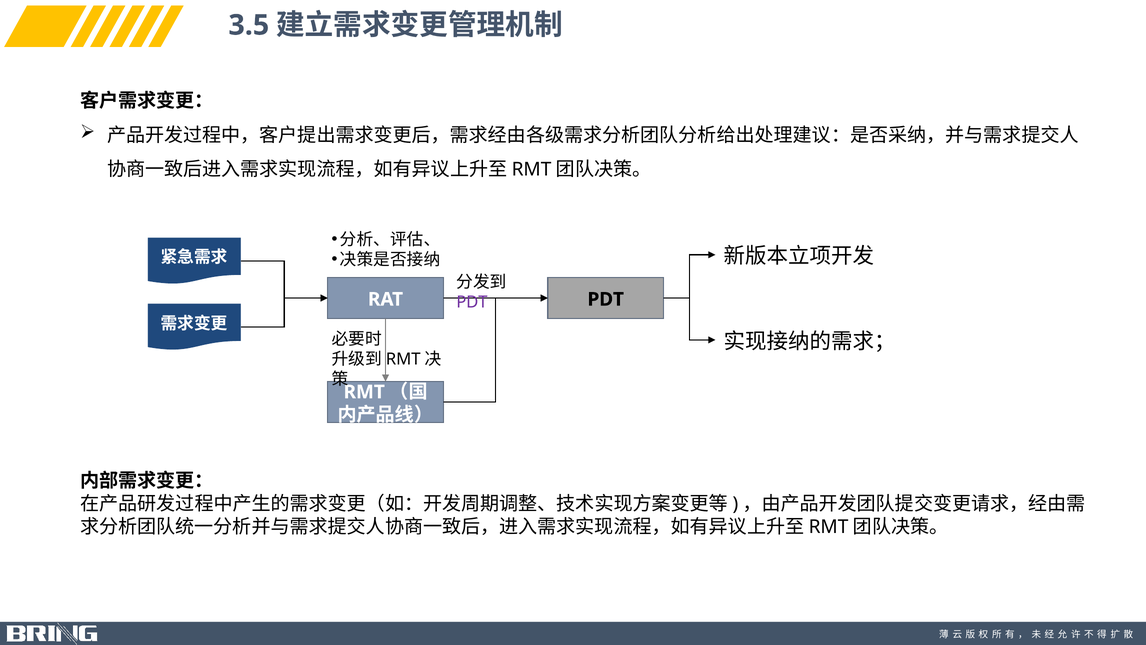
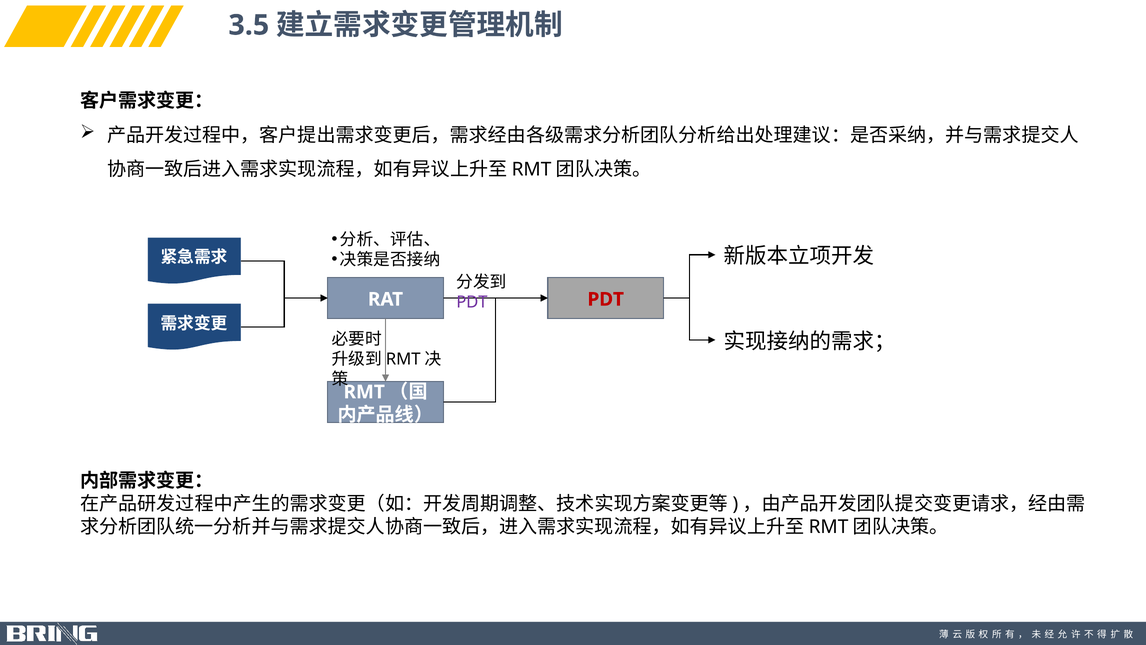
PDT at (606, 299) colour: black -> red
